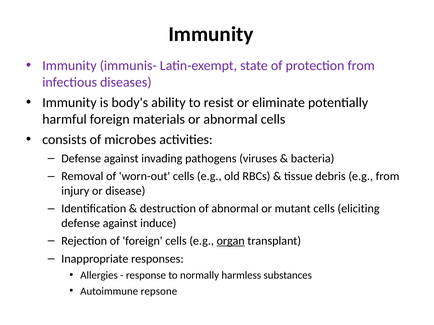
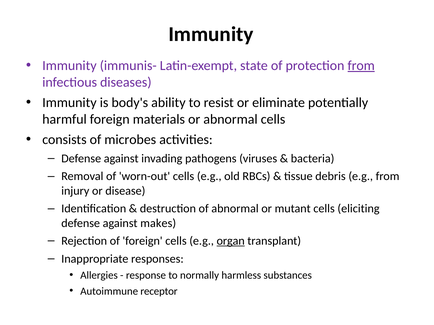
from at (361, 66) underline: none -> present
induce: induce -> makes
repsone: repsone -> receptor
